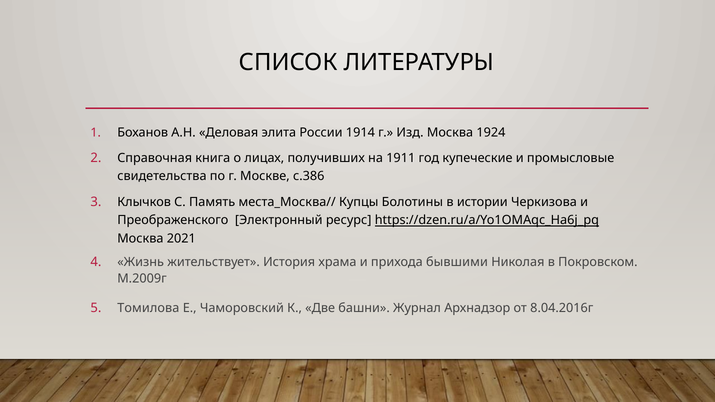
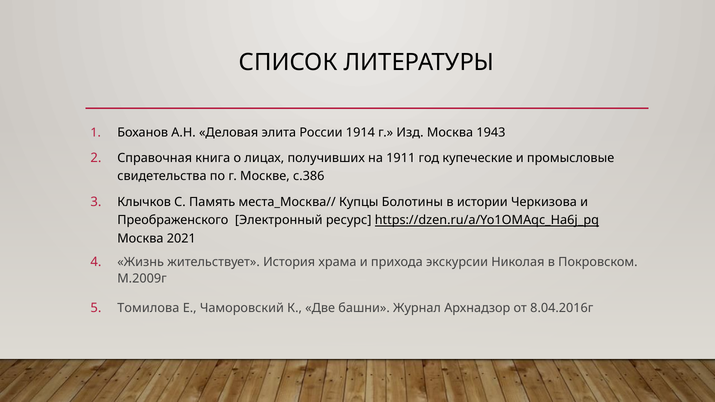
1924: 1924 -> 1943
бывшими: бывшими -> экскурсии
